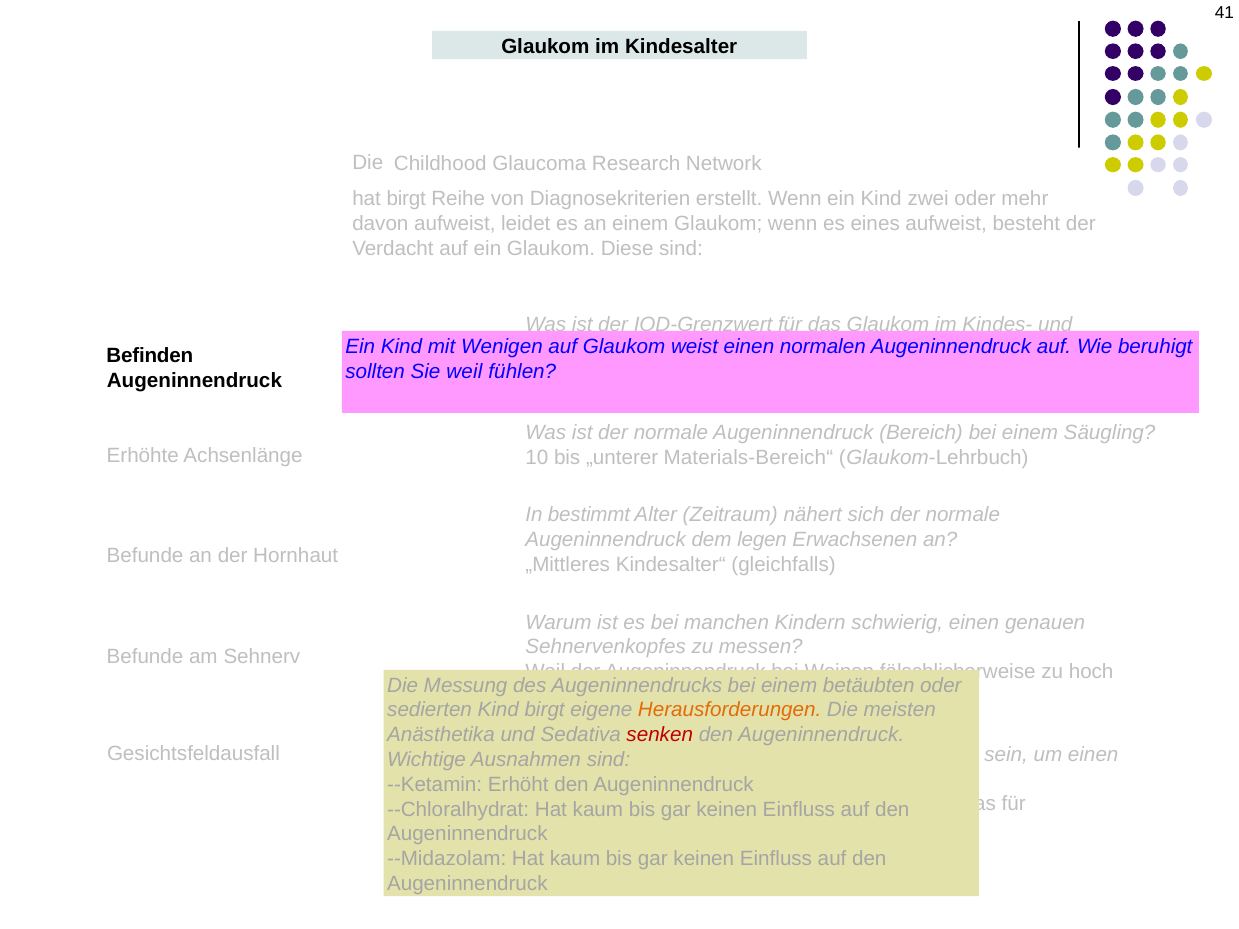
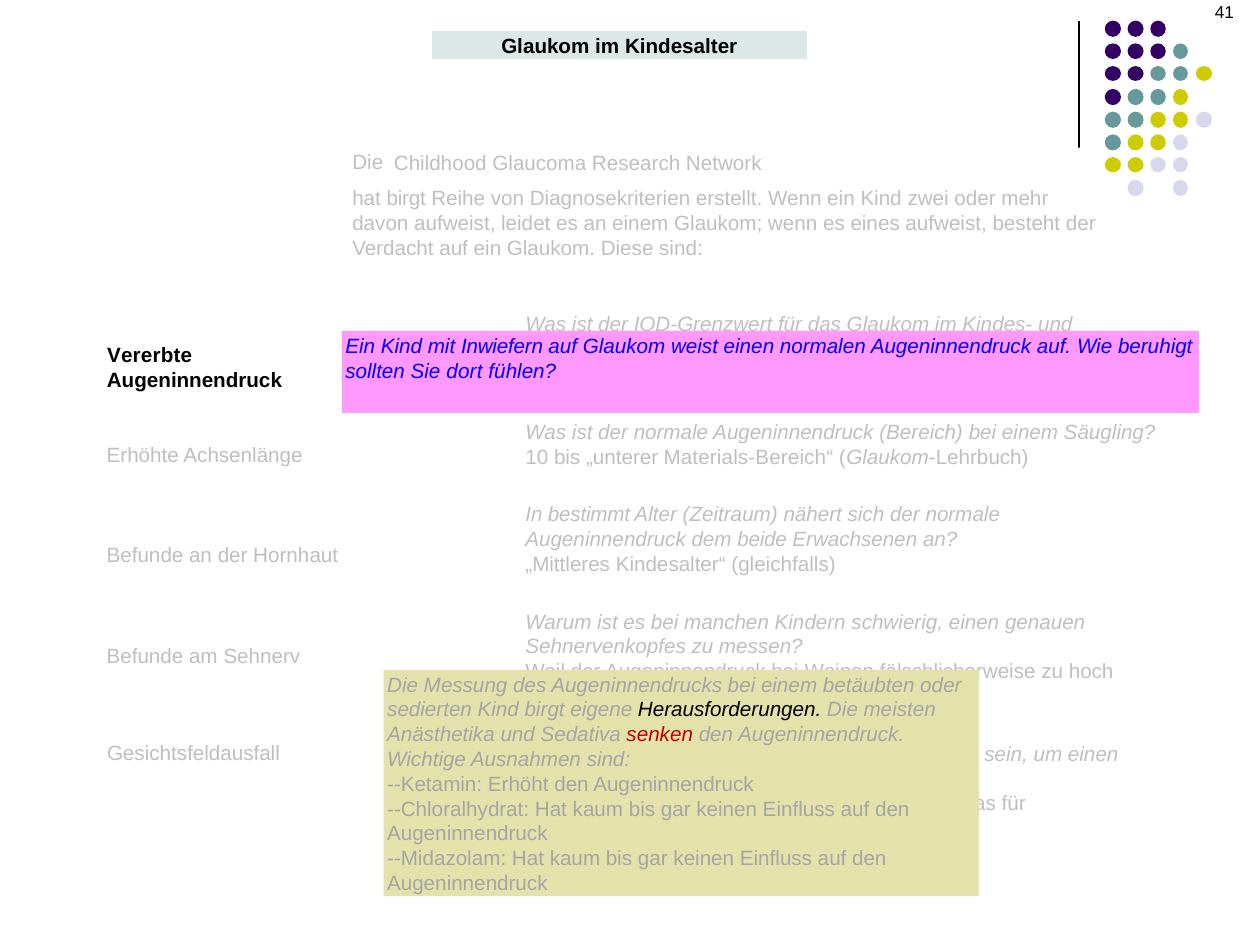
Wenigen: Wenigen -> Inwiefern
Befinden: Befinden -> Vererbte
Sie weil: weil -> dort
legen: legen -> beide
Herausforderungen colour: orange -> black
